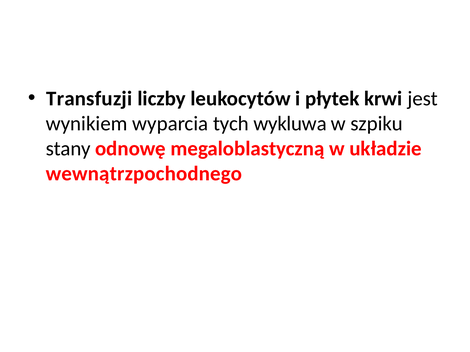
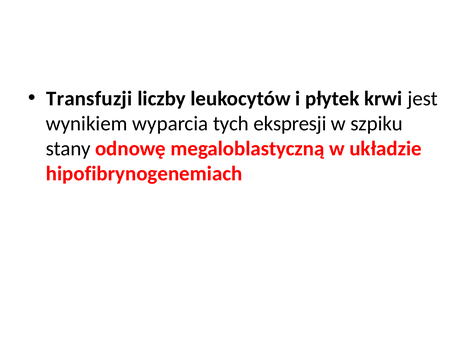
wykluwa: wykluwa -> ekspresji
wewnątrzpochodnego: wewnątrzpochodnego -> hipofibrynogenemiach
